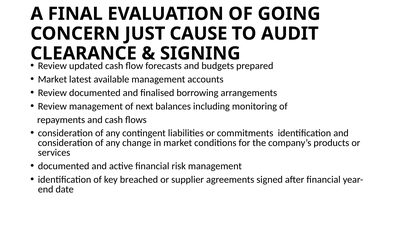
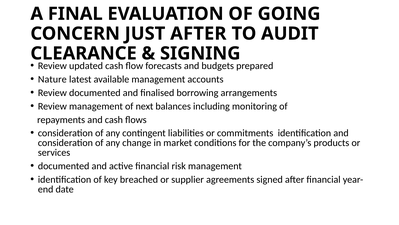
JUST CAUSE: CAUSE -> AFTER
Market at (52, 79): Market -> Nature
